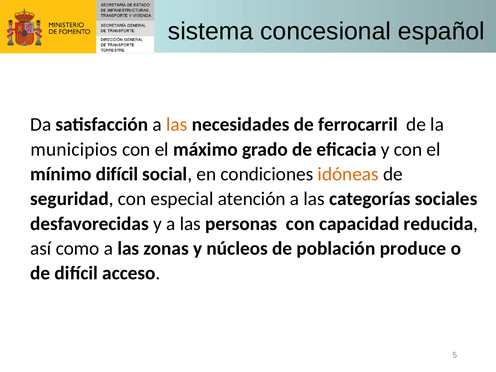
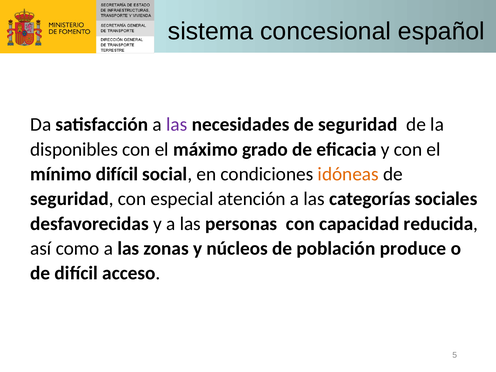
las at (177, 125) colour: orange -> purple
necesidades de ferrocarril: ferrocarril -> seguridad
municipios: municipios -> disponibles
